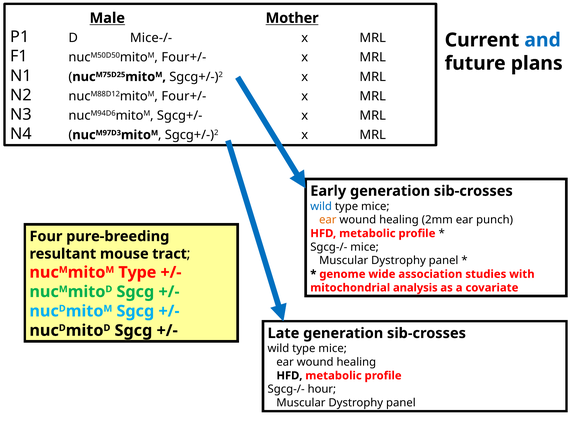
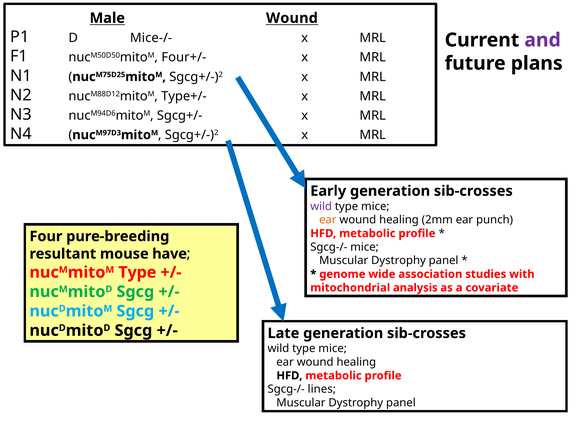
Male Mother: Mother -> Wound
and colour: blue -> purple
nucM88D12mitoM Four+/-: Four+/- -> Type+/-
wild at (321, 207) colour: blue -> purple
tract: tract -> have
hour: hour -> lines
